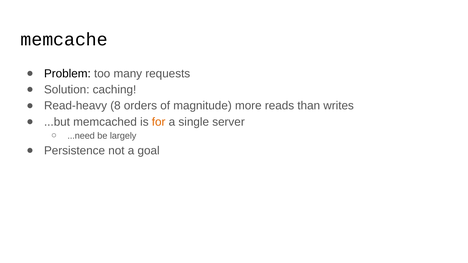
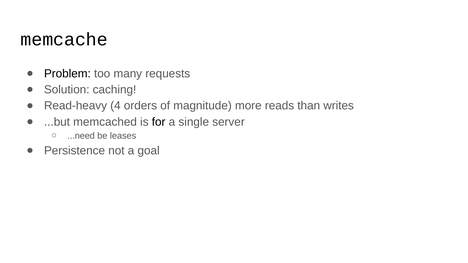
8: 8 -> 4
for colour: orange -> black
largely: largely -> leases
